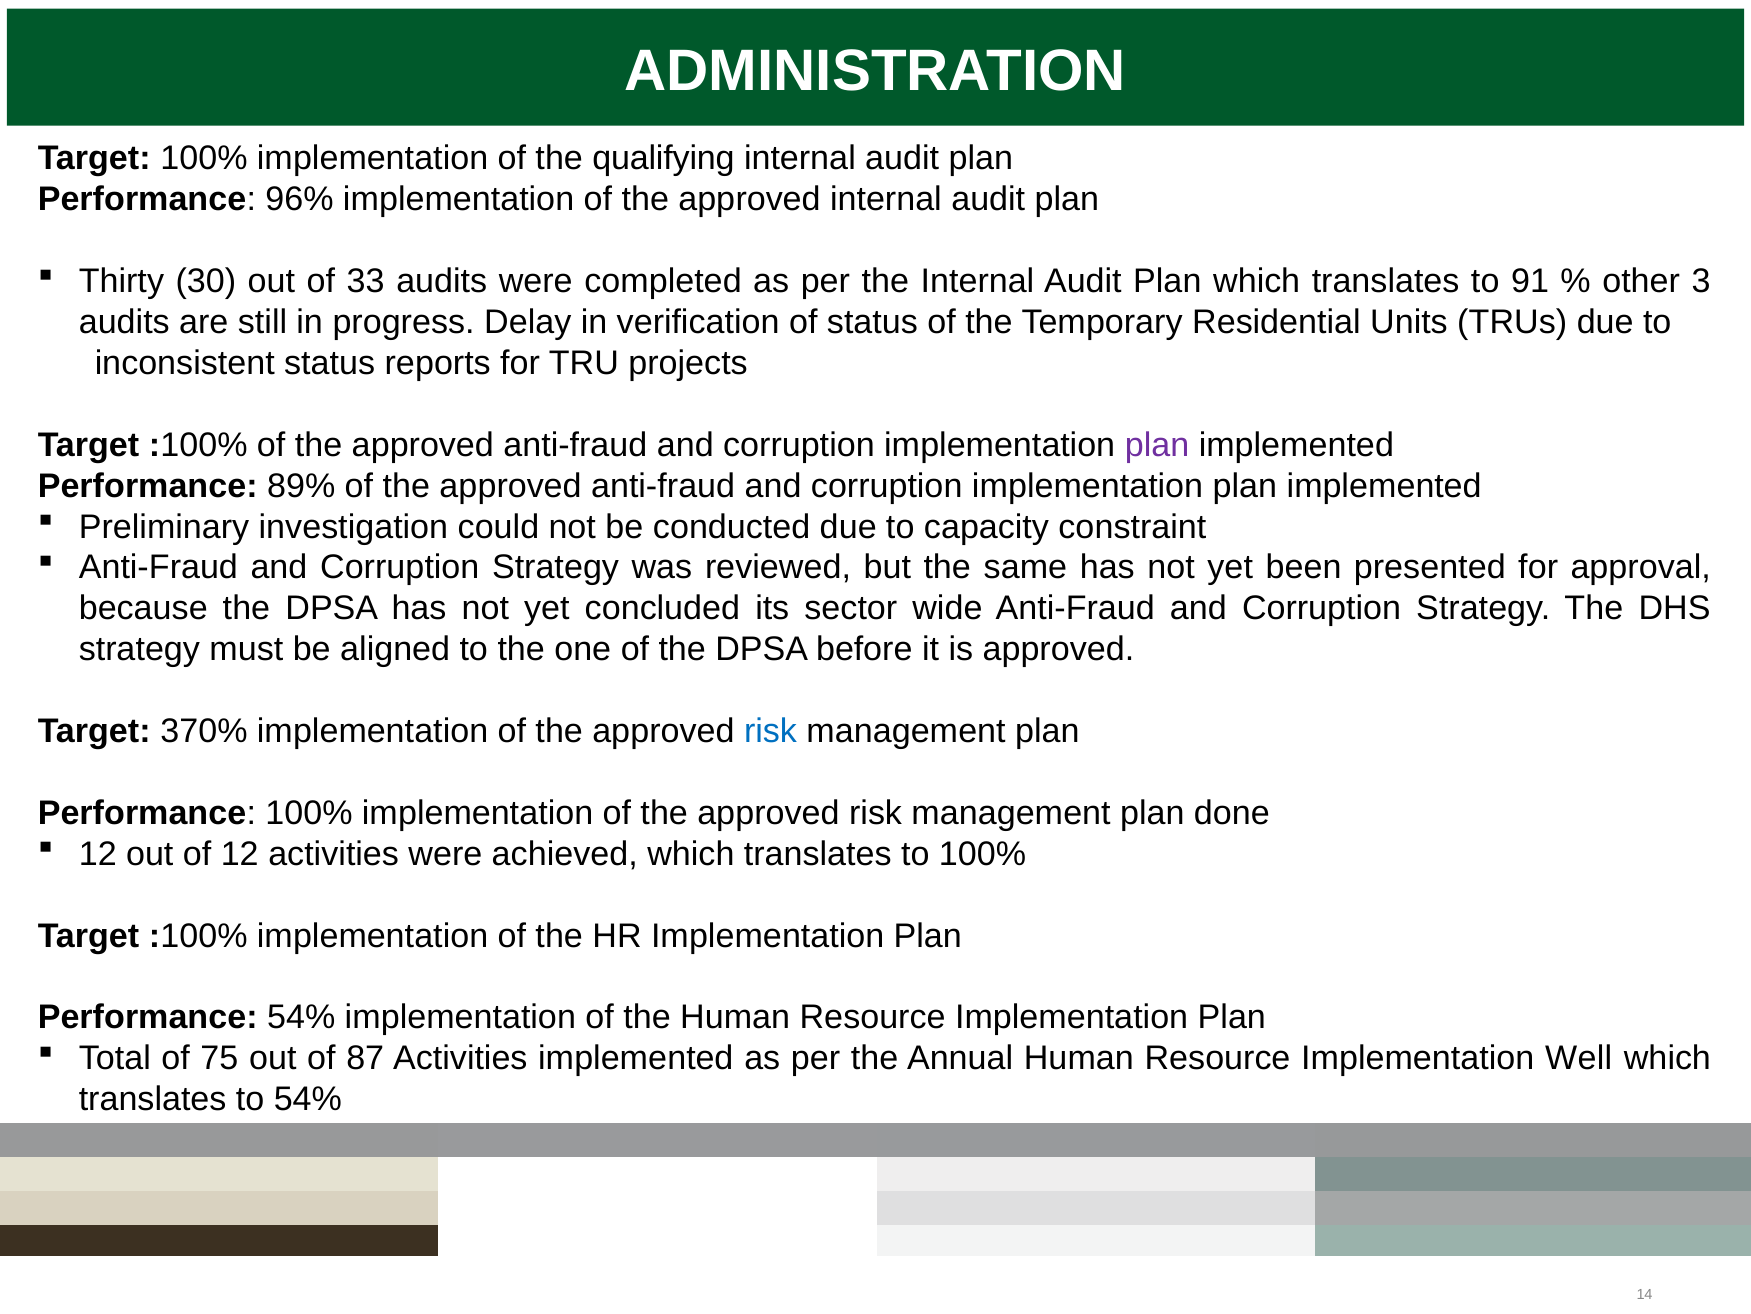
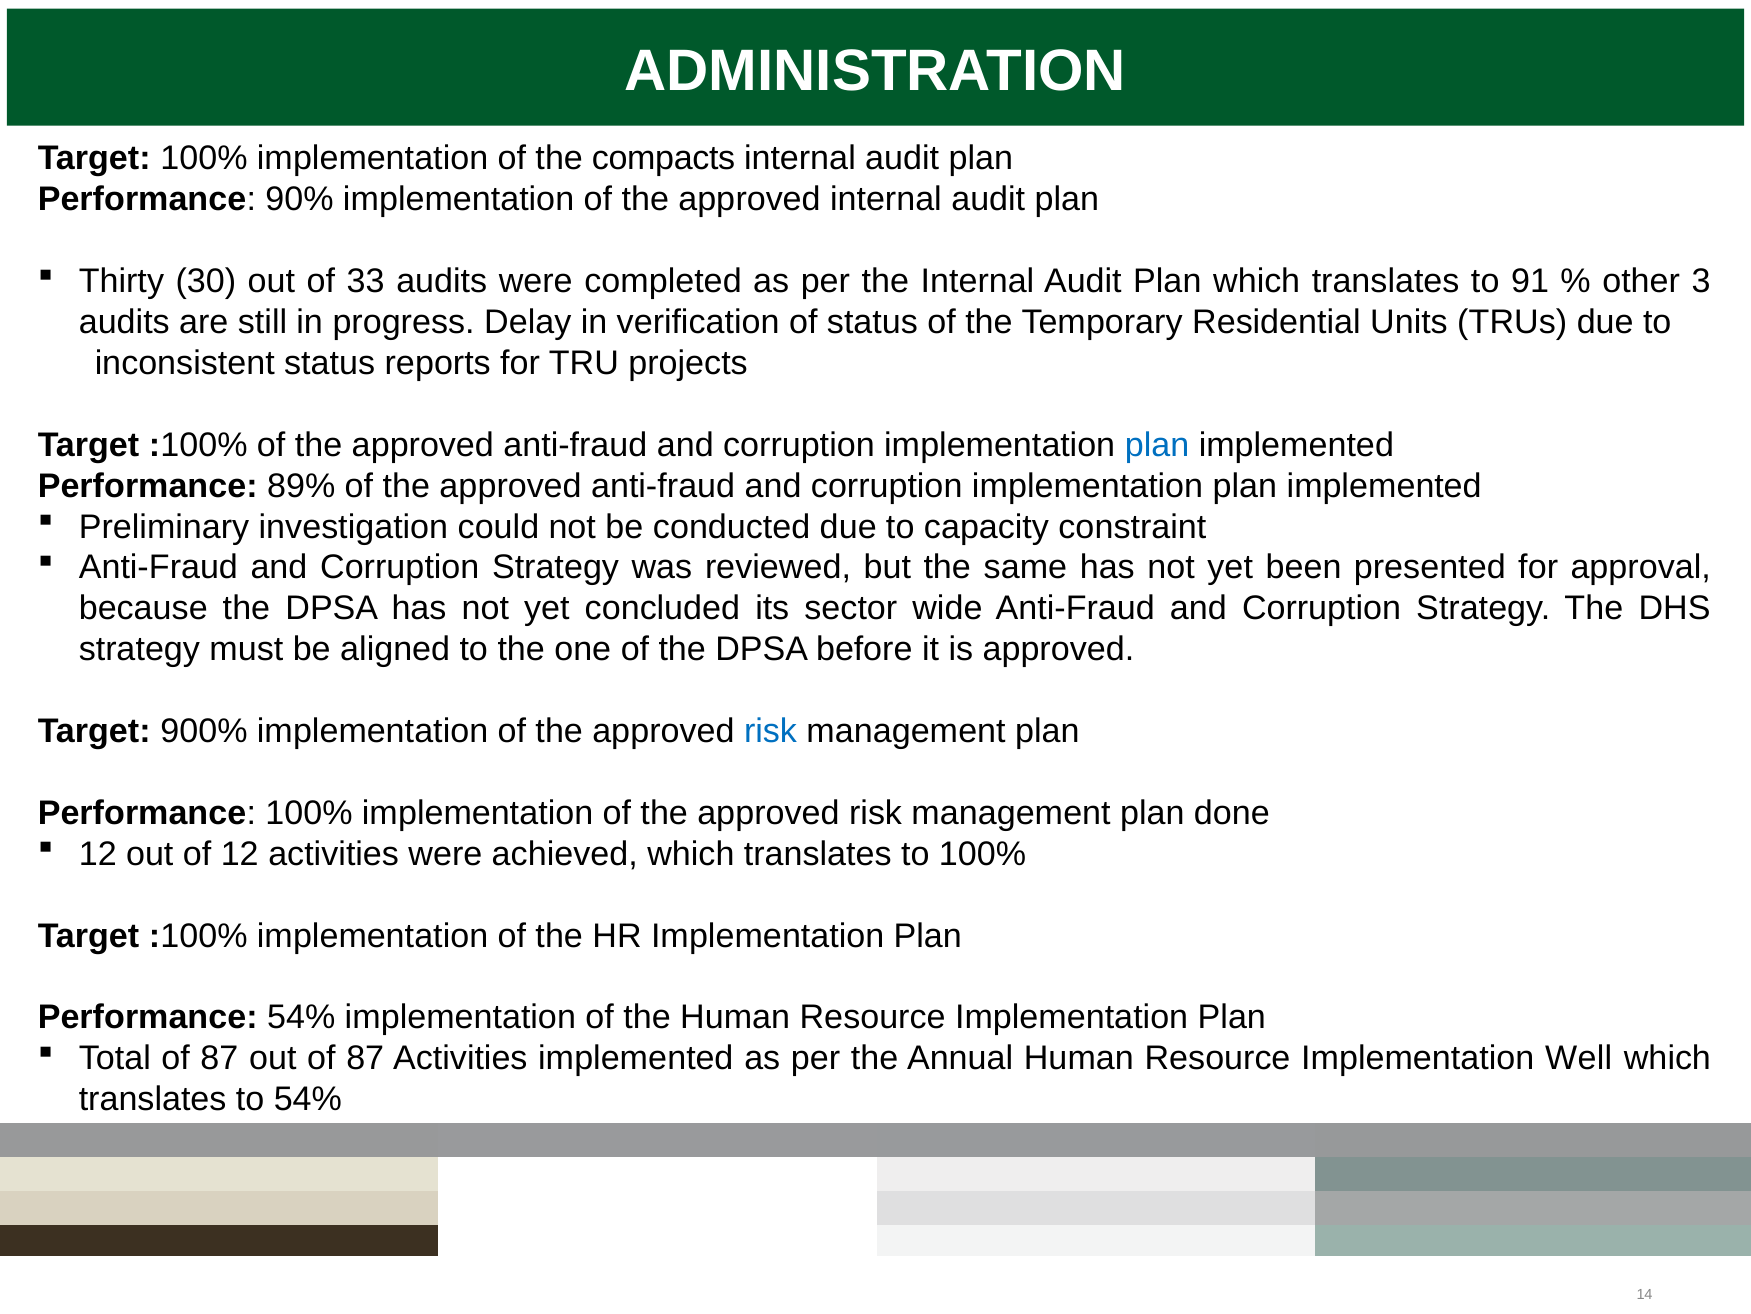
qualifying: qualifying -> compacts
96%: 96% -> 90%
plan at (1157, 445) colour: purple -> blue
370%: 370% -> 900%
Total of 75: 75 -> 87
